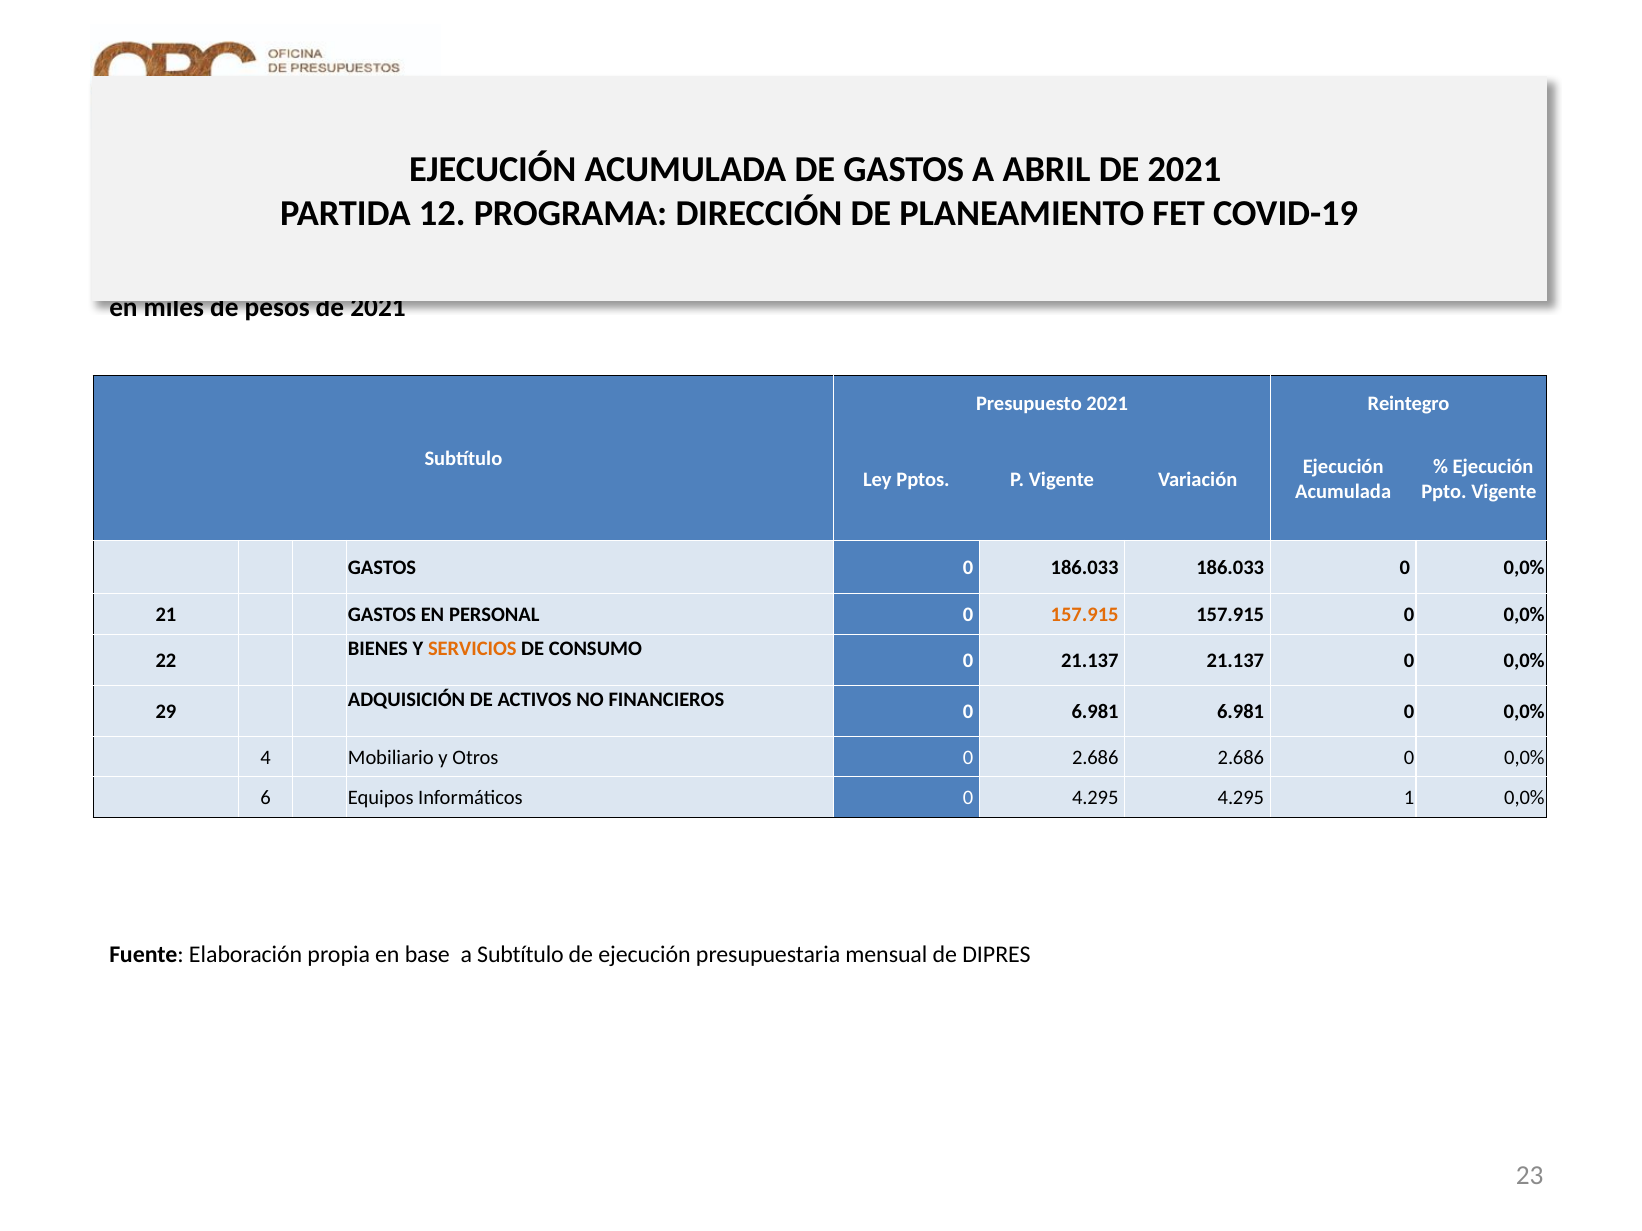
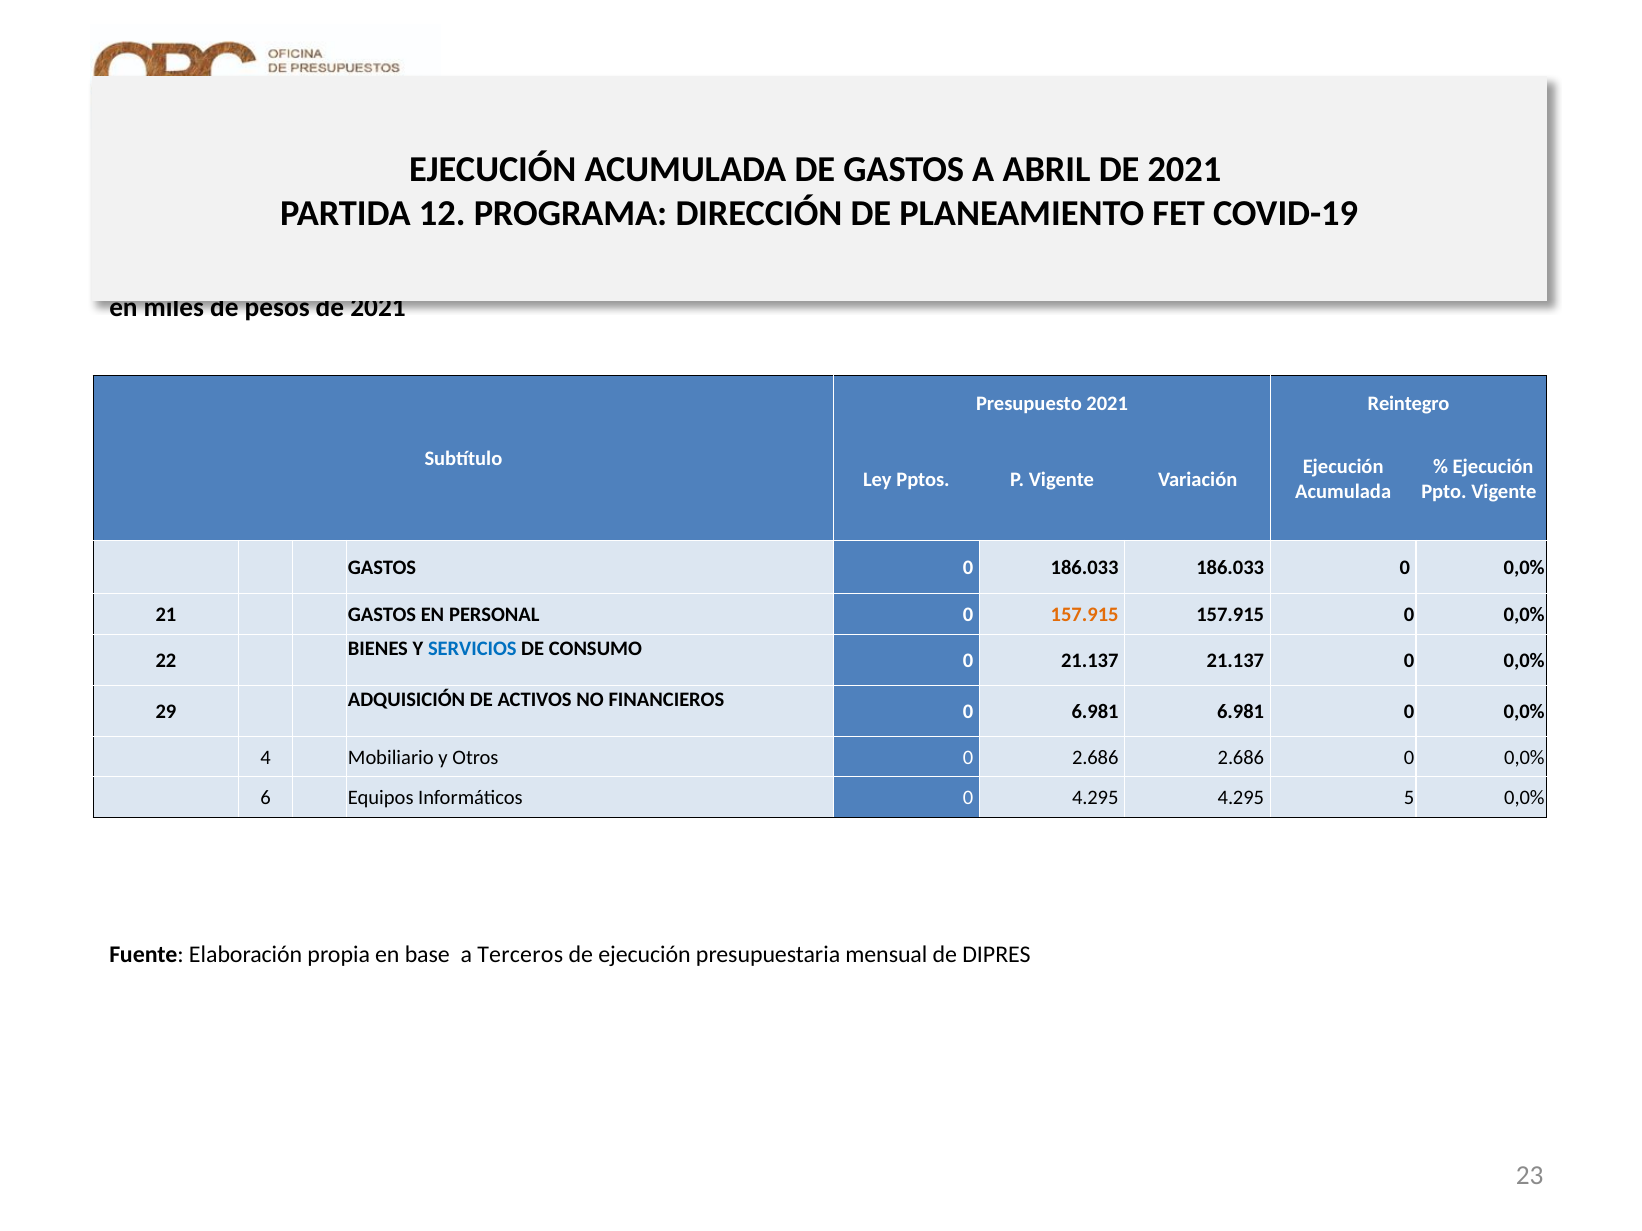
SERVICIOS colour: orange -> blue
1: 1 -> 5
a Subtítulo: Subtítulo -> Terceros
